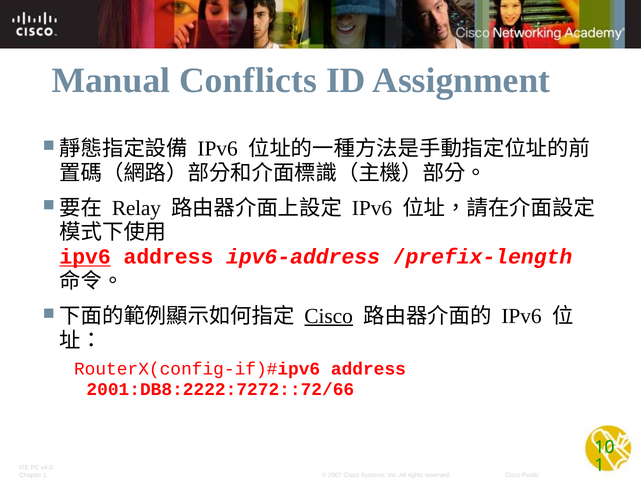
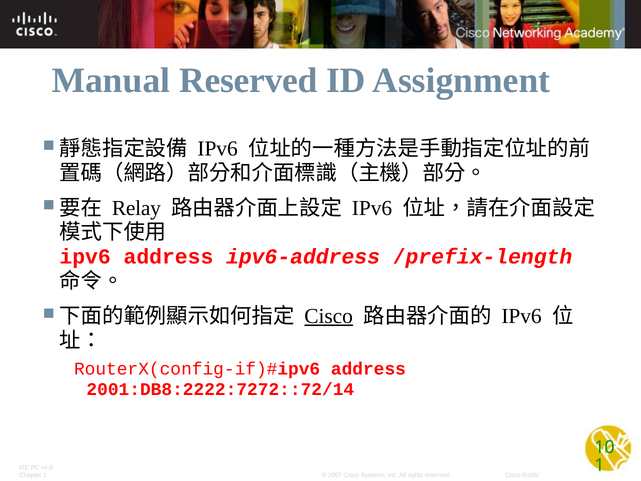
Manual Conflicts: Conflicts -> Reserved
ipv6 at (85, 257) underline: present -> none
2001:DB8:2222:7272::72/66: 2001:DB8:2222:7272::72/66 -> 2001:DB8:2222:7272::72/14
